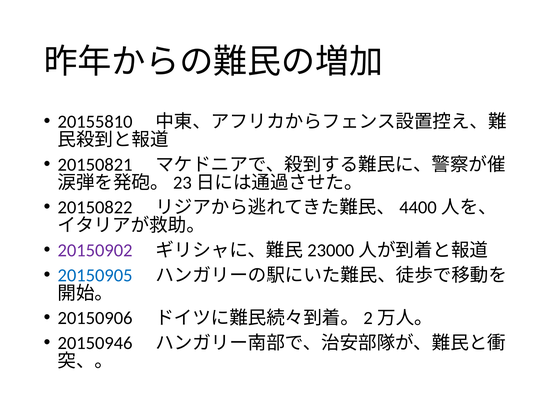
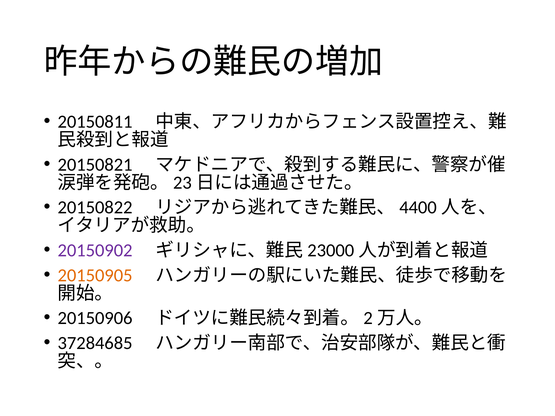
20155810: 20155810 -> 20150811
20150905 colour: blue -> orange
20150946: 20150946 -> 37284685
